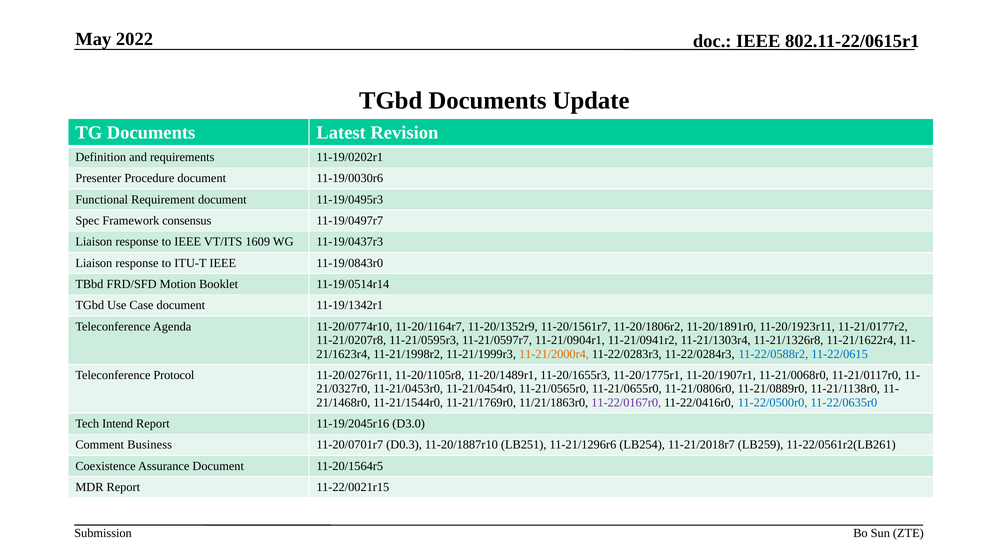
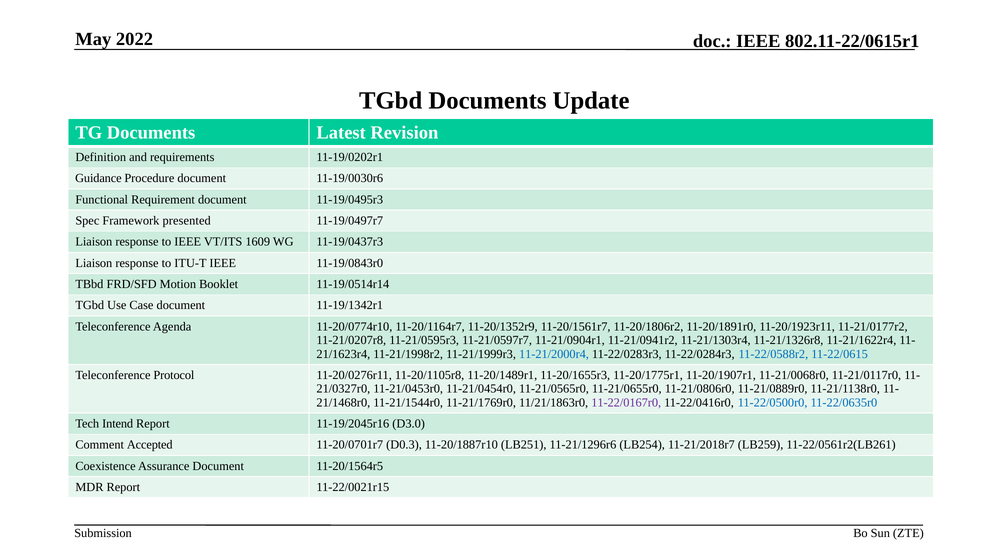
Presenter: Presenter -> Guidance
consensus: consensus -> presented
11-21/2000r4 colour: orange -> blue
Business: Business -> Accepted
